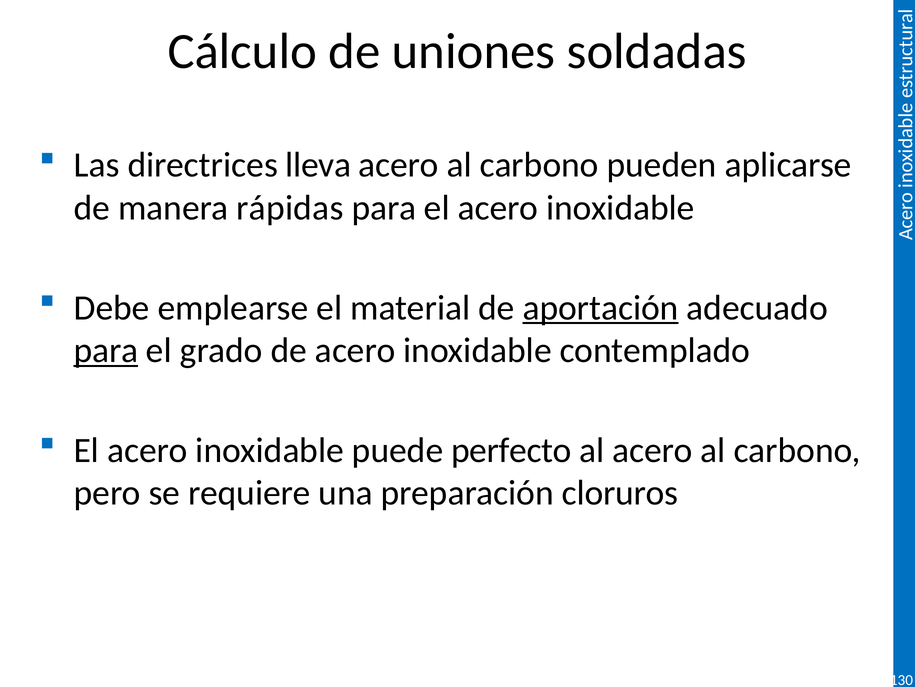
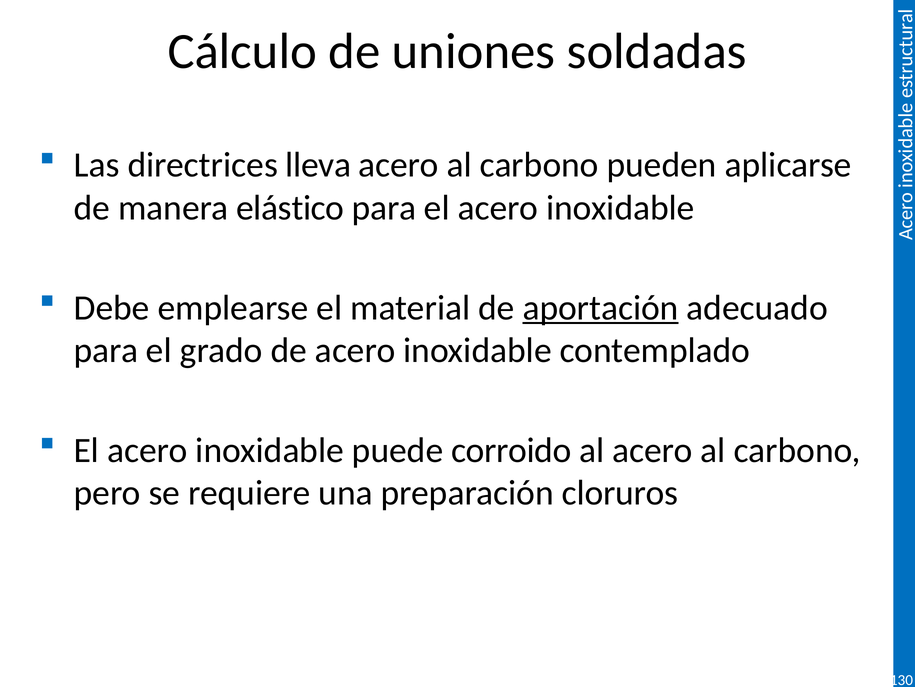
rápidas: rápidas -> elástico
para at (106, 350) underline: present -> none
perfecto: perfecto -> corroido
